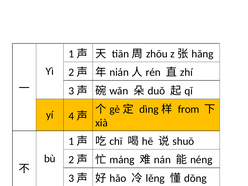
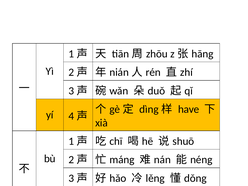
from: from -> have
